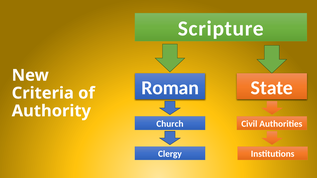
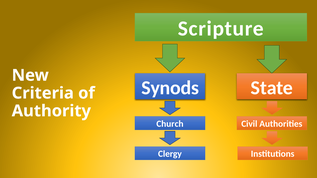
Roman: Roman -> Synods
